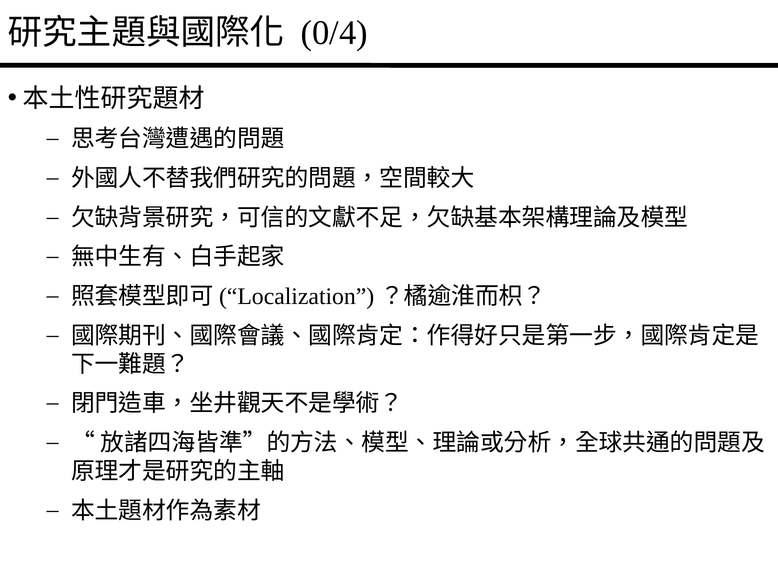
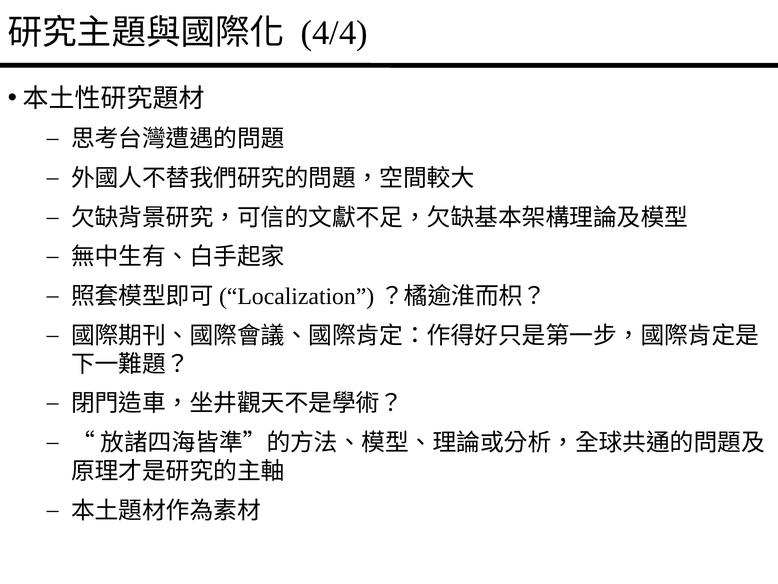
0/4: 0/4 -> 4/4
